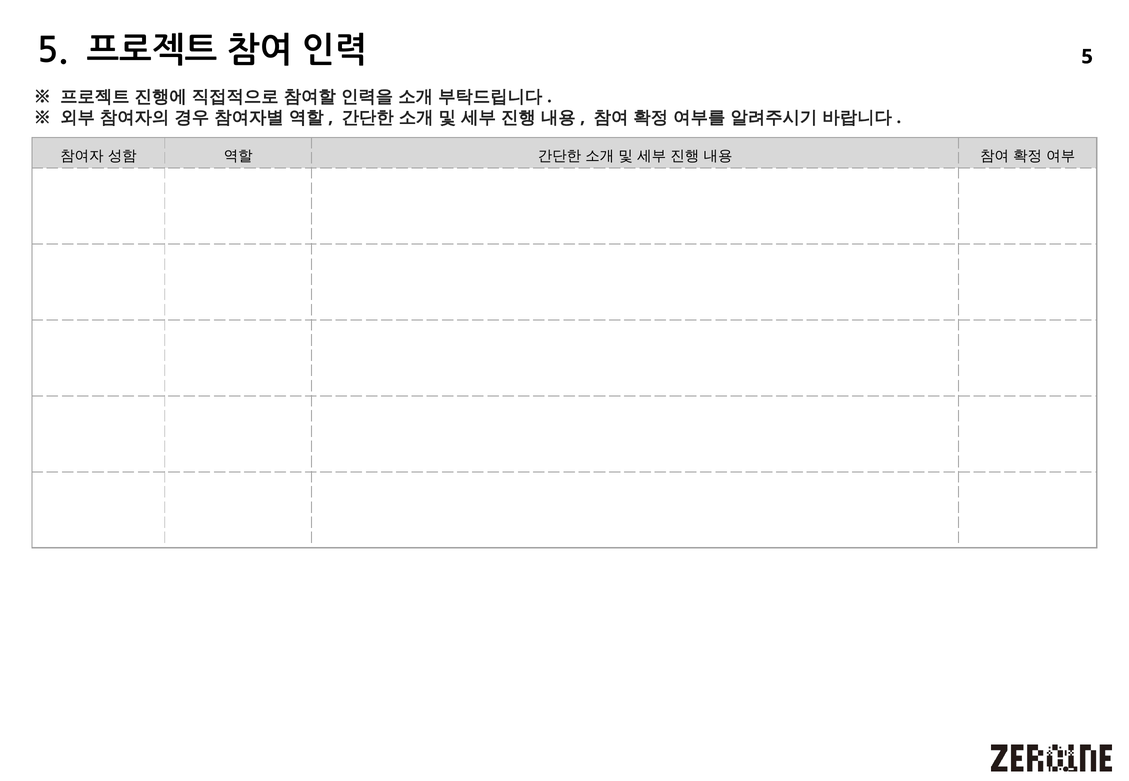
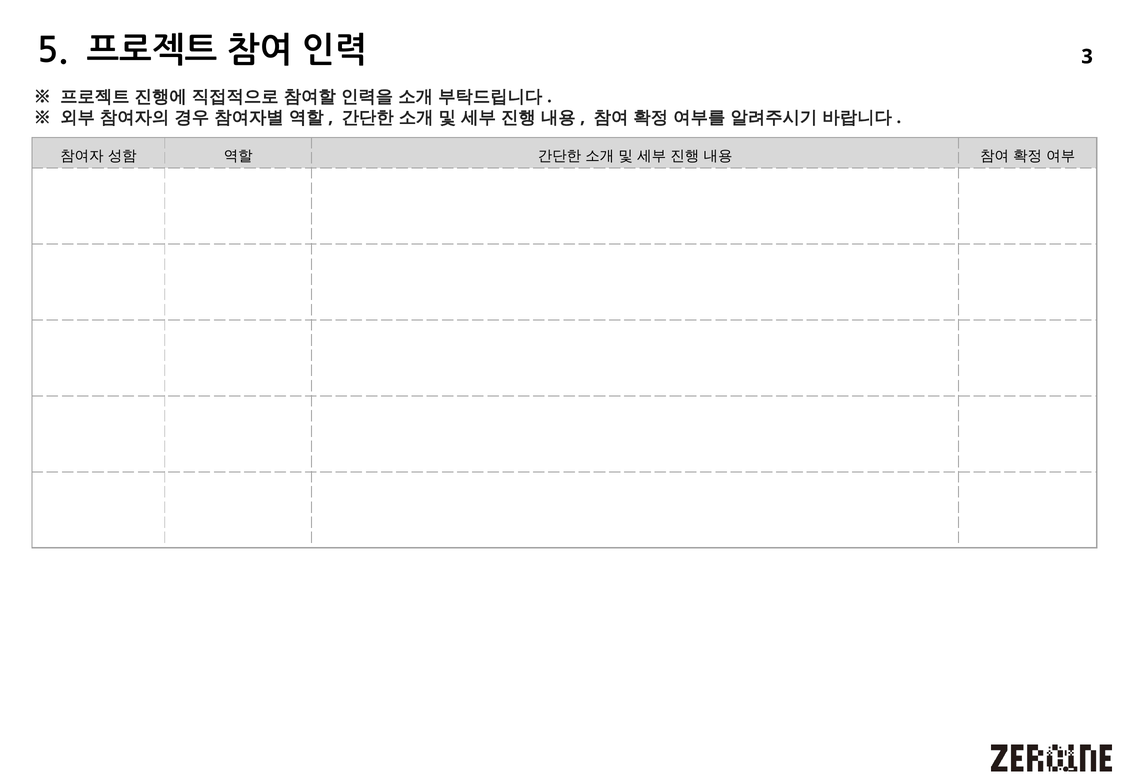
5 at (1087, 57): 5 -> 3
